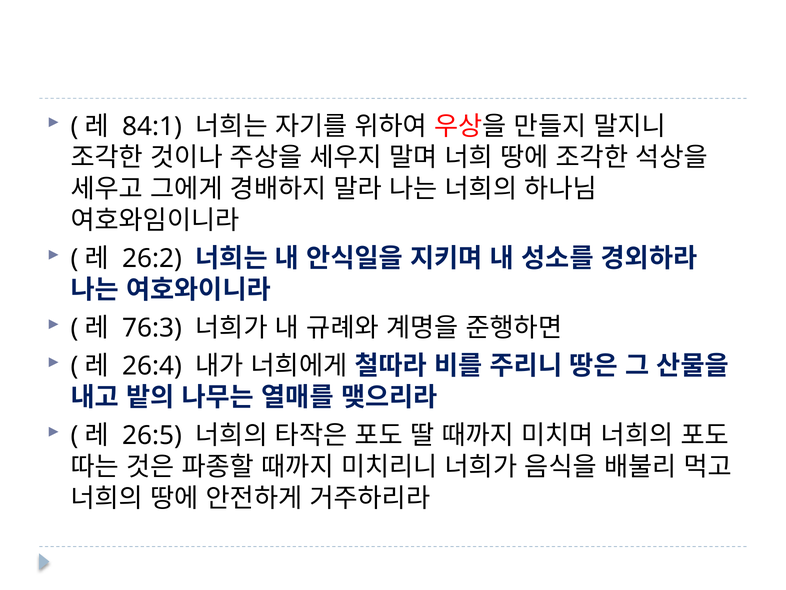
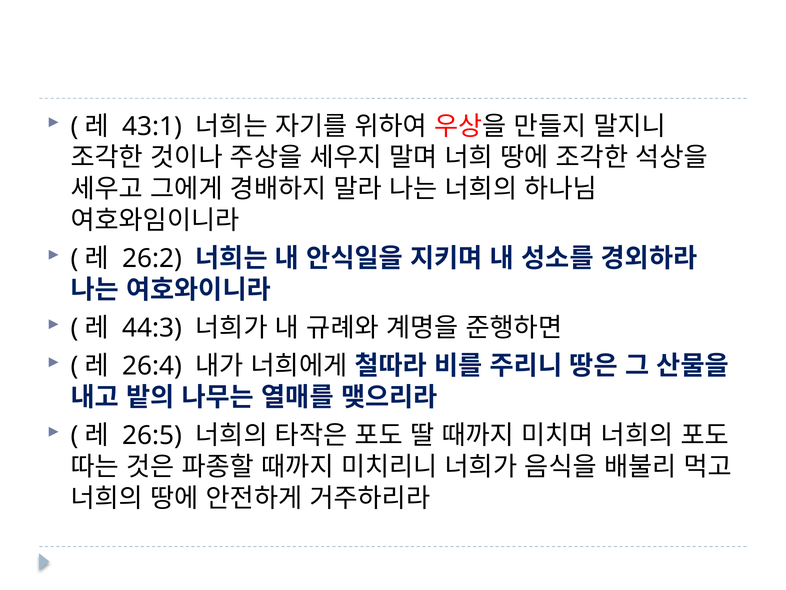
84:1: 84:1 -> 43:1
76:3: 76:3 -> 44:3
